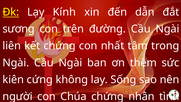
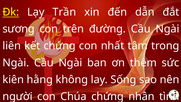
Kính: Kính -> Trần
cứng: cứng -> hằng
